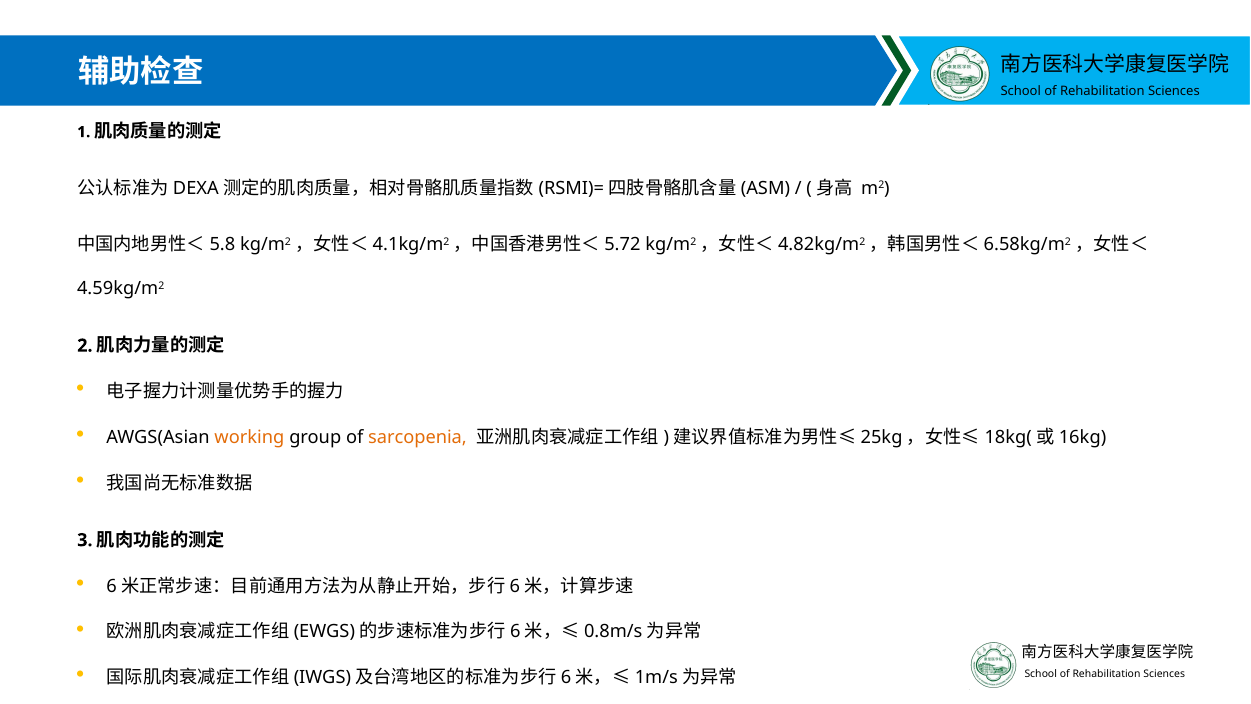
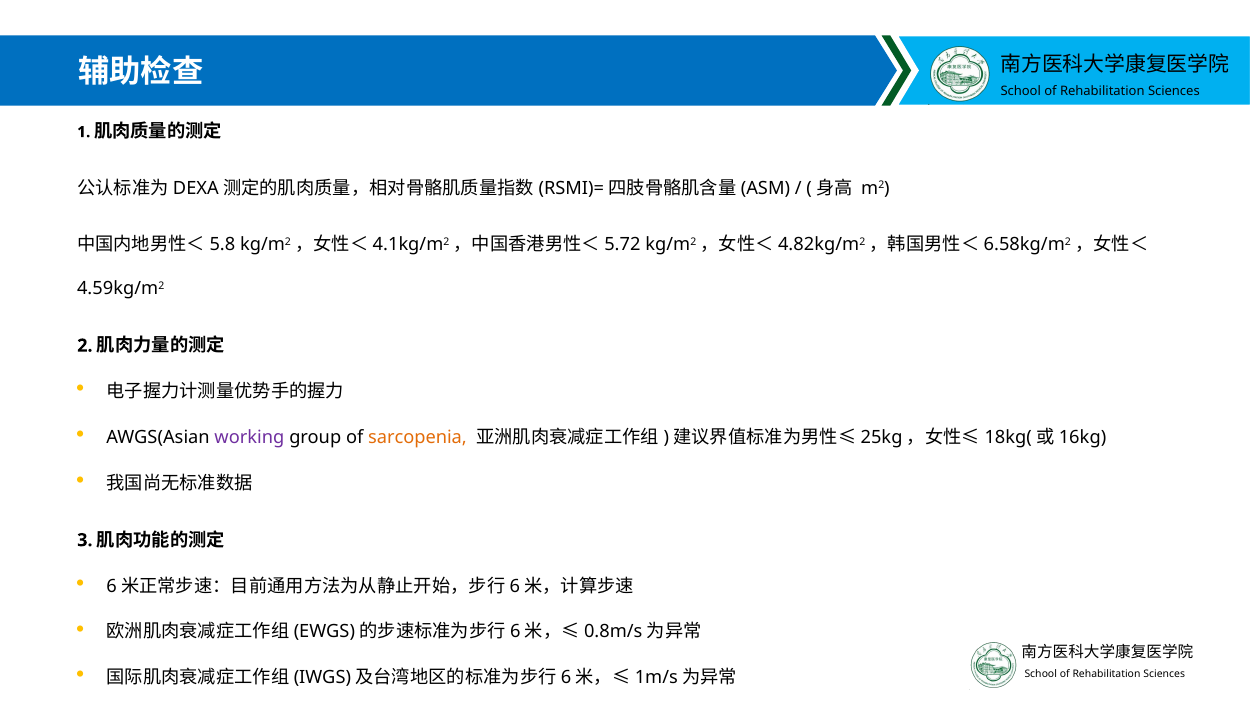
working colour: orange -> purple
